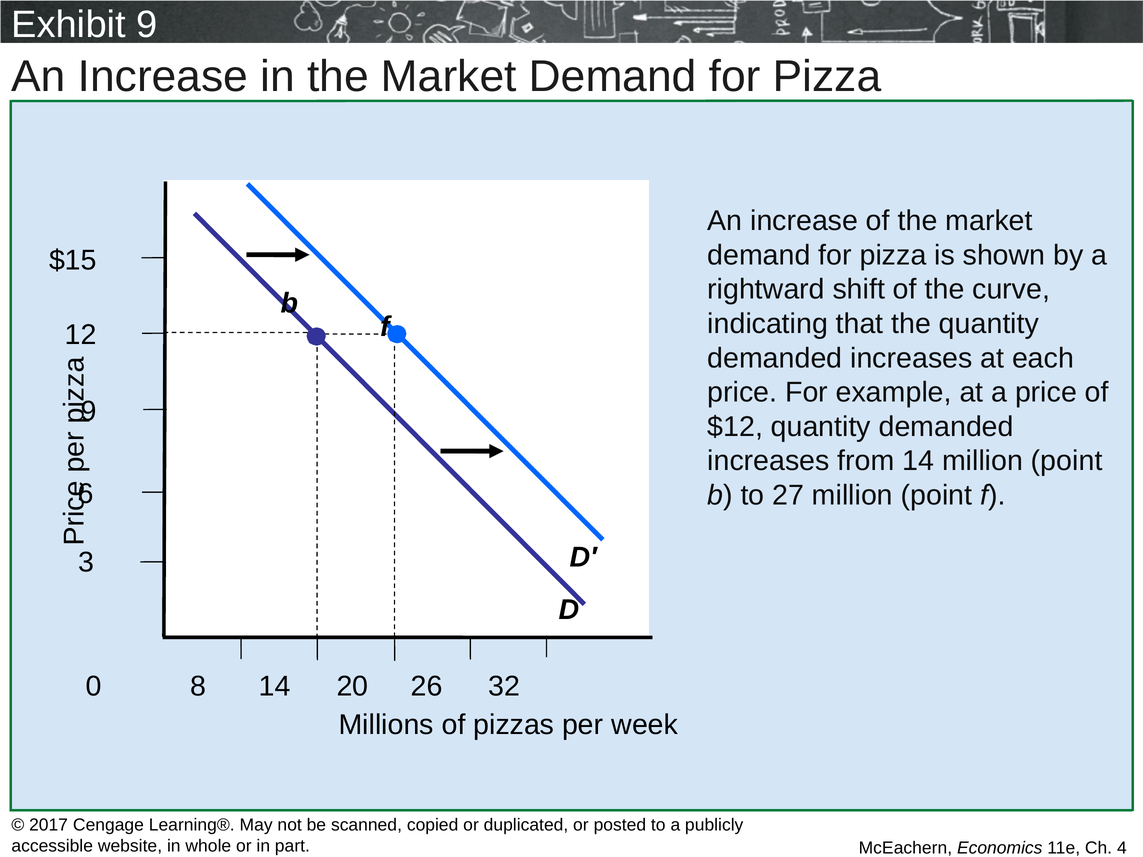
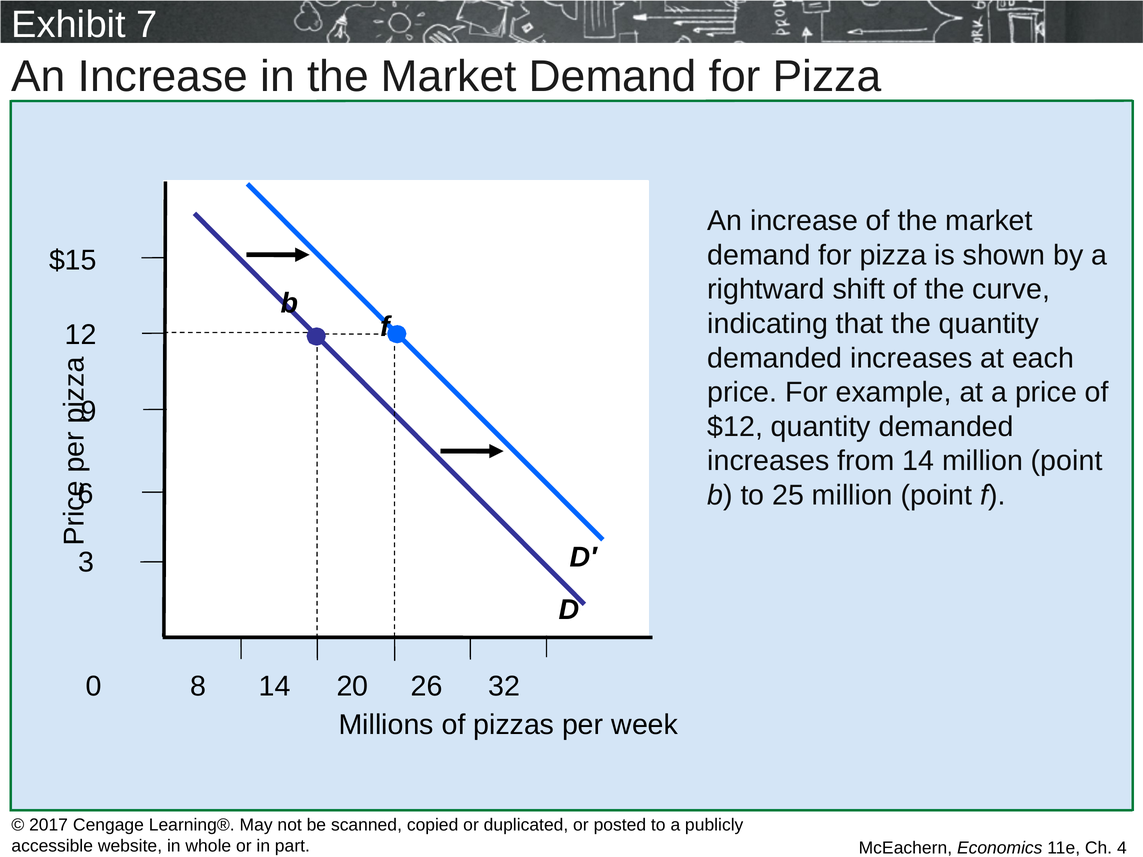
Exhibit 9: 9 -> 7
27: 27 -> 25
